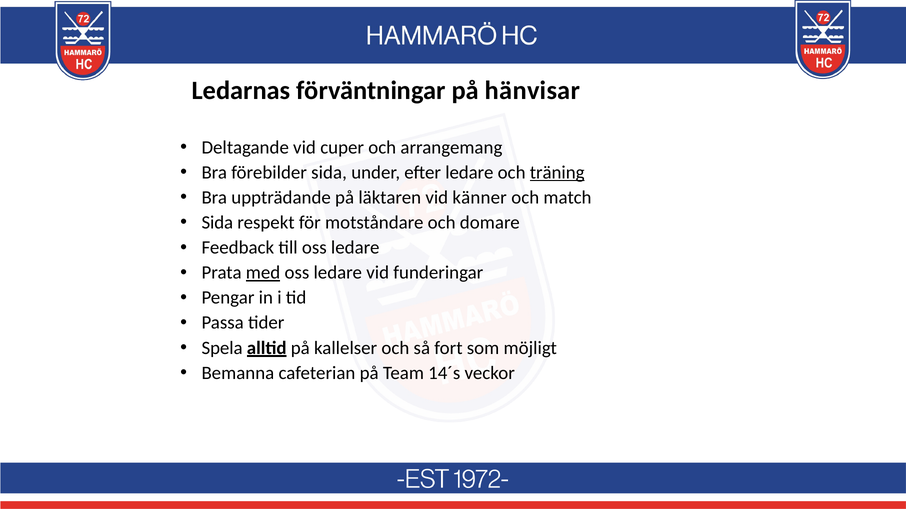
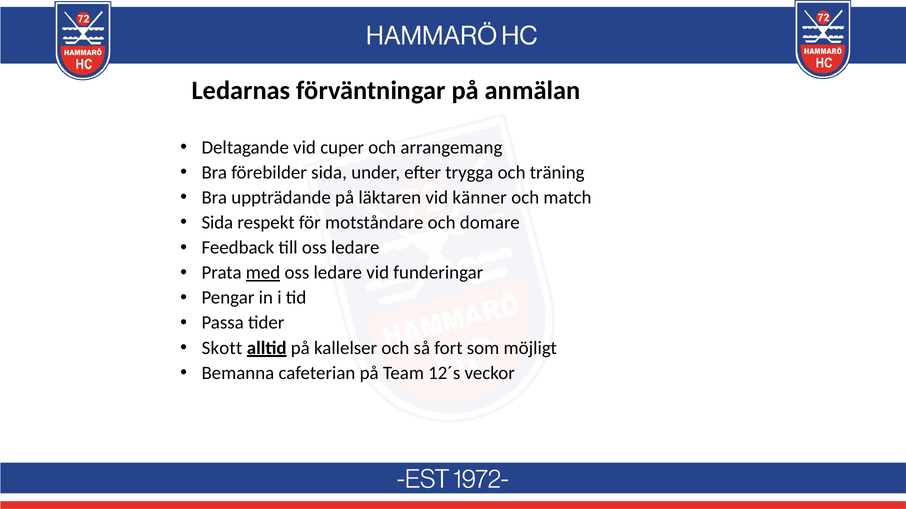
hänvisar: hänvisar -> anmälan
efter ledare: ledare -> trygga
träning underline: present -> none
Spela: Spela -> Skott
14´s: 14´s -> 12´s
